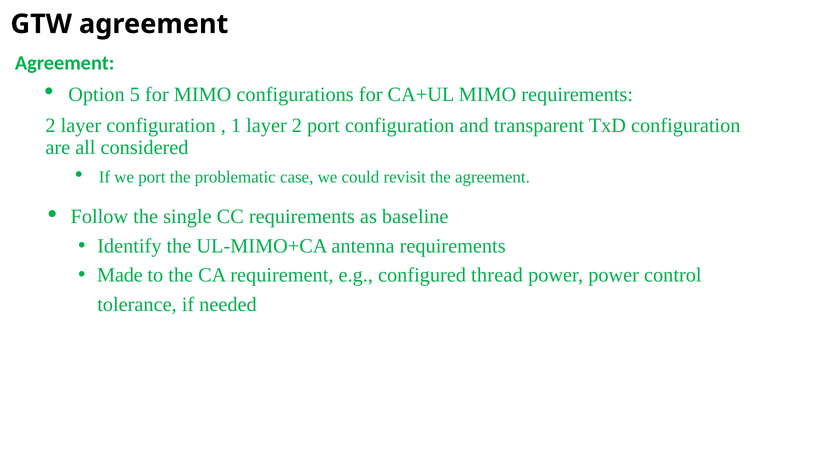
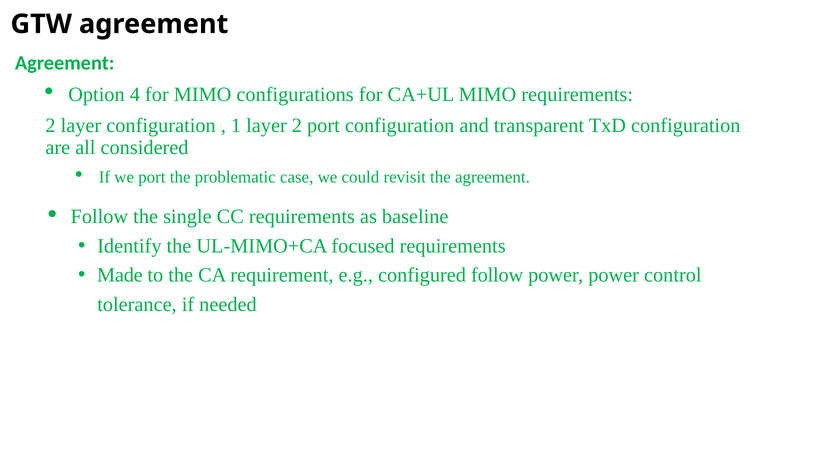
5: 5 -> 4
antenna: antenna -> focused
configured thread: thread -> follow
